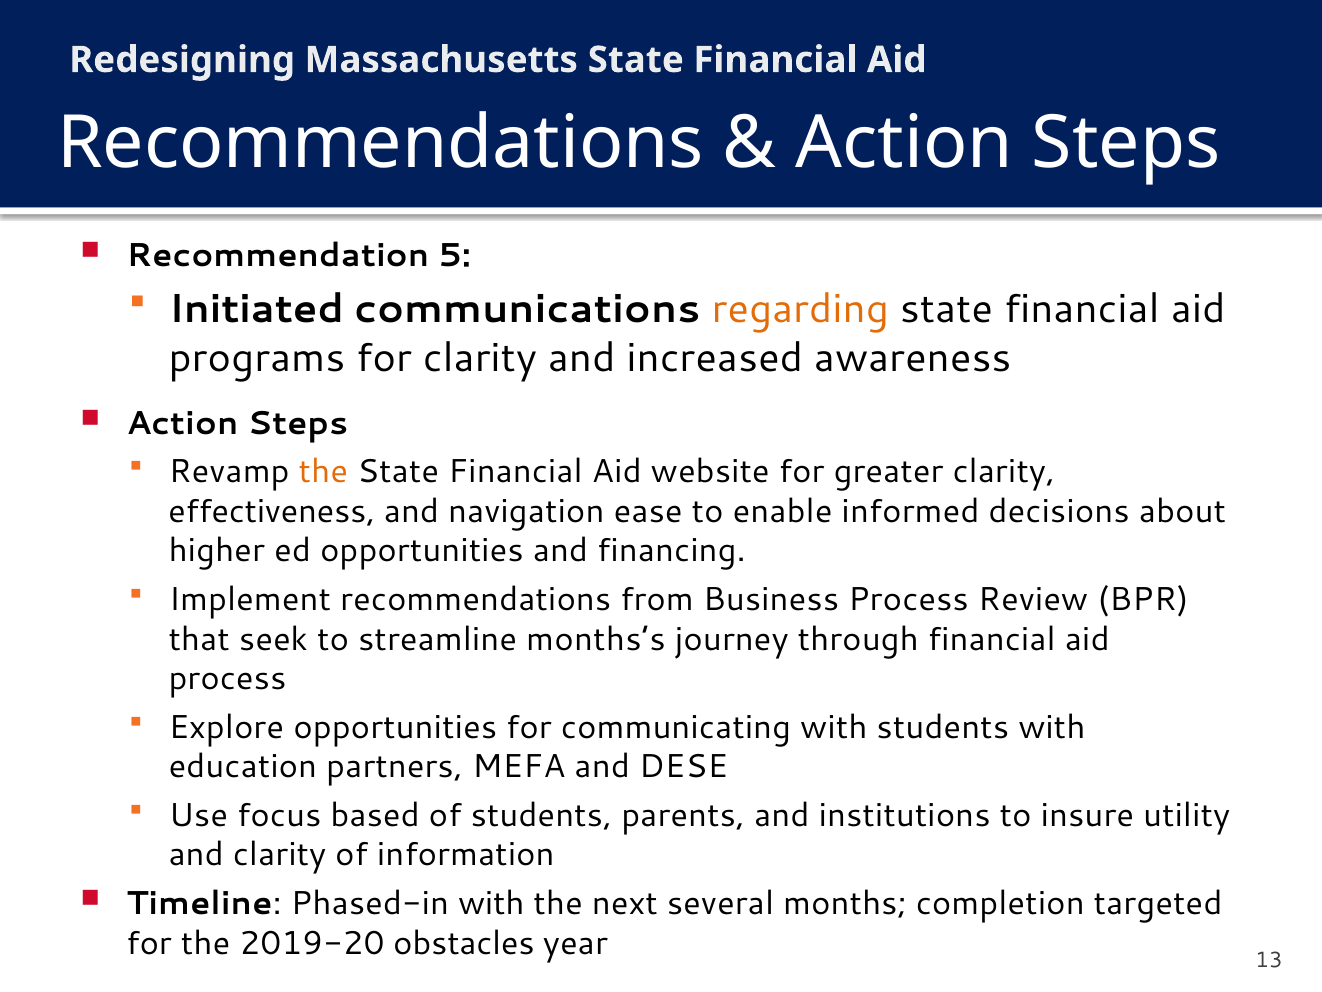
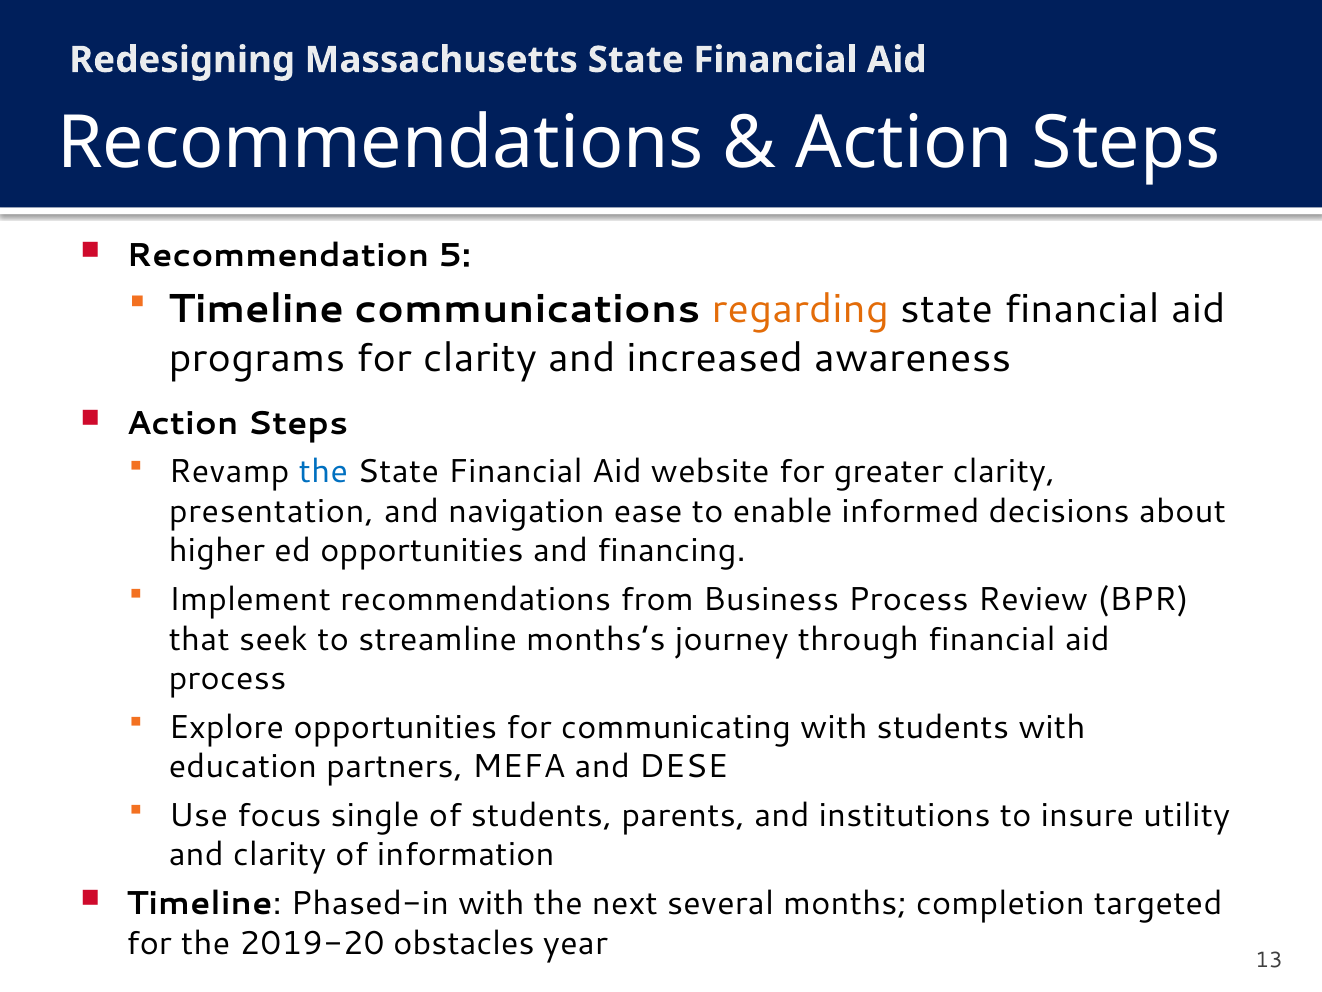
Initiated at (256, 309): Initiated -> Timeline
the at (323, 471) colour: orange -> blue
effectiveness: effectiveness -> presentation
based: based -> single
